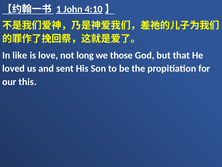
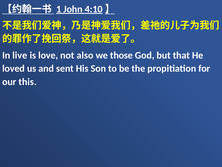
like: like -> live
long: long -> also
